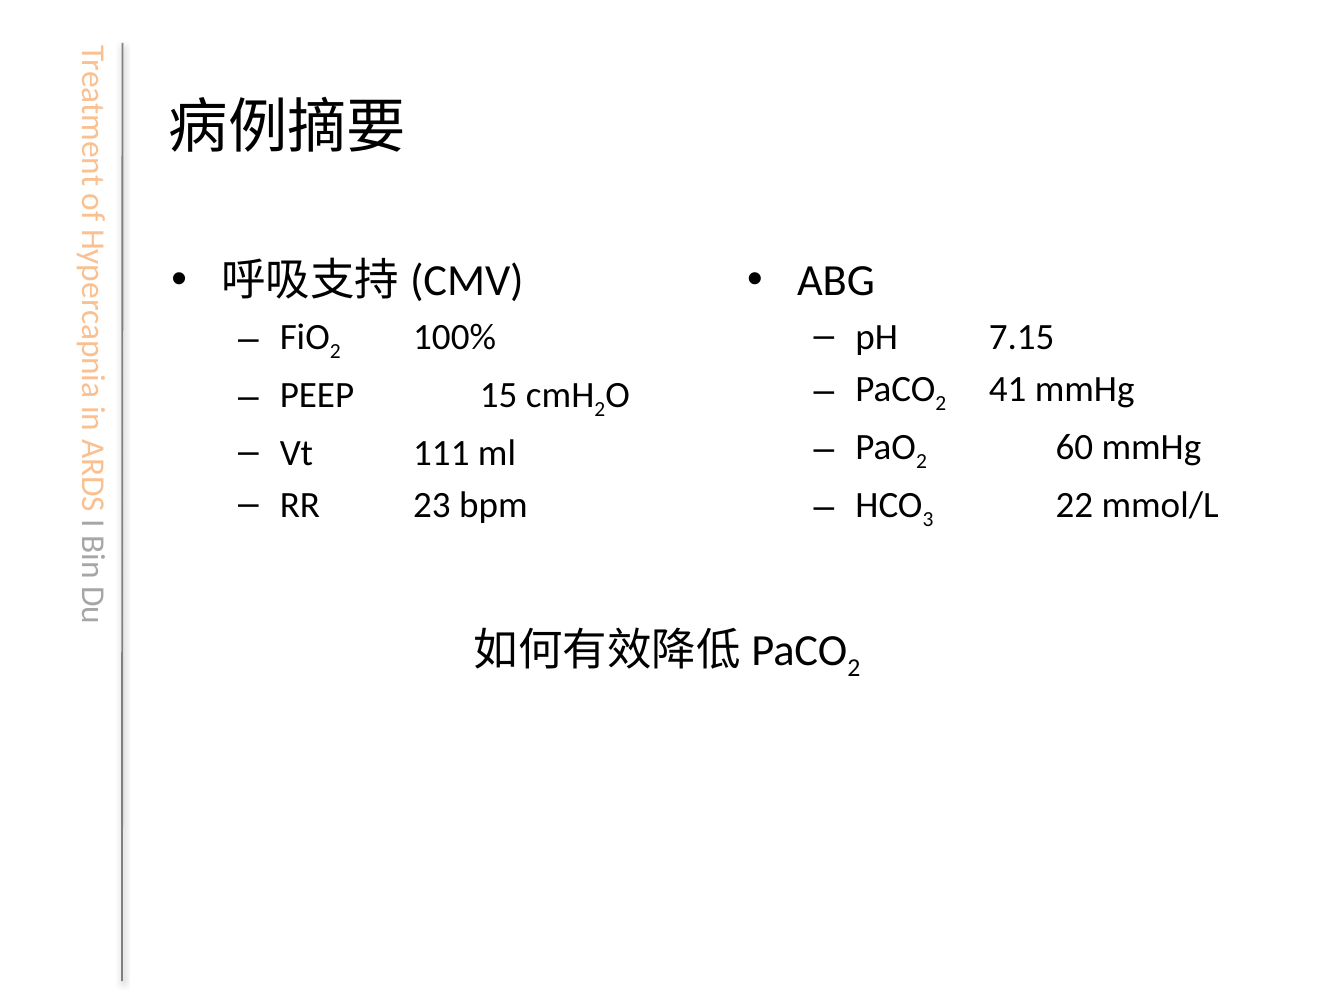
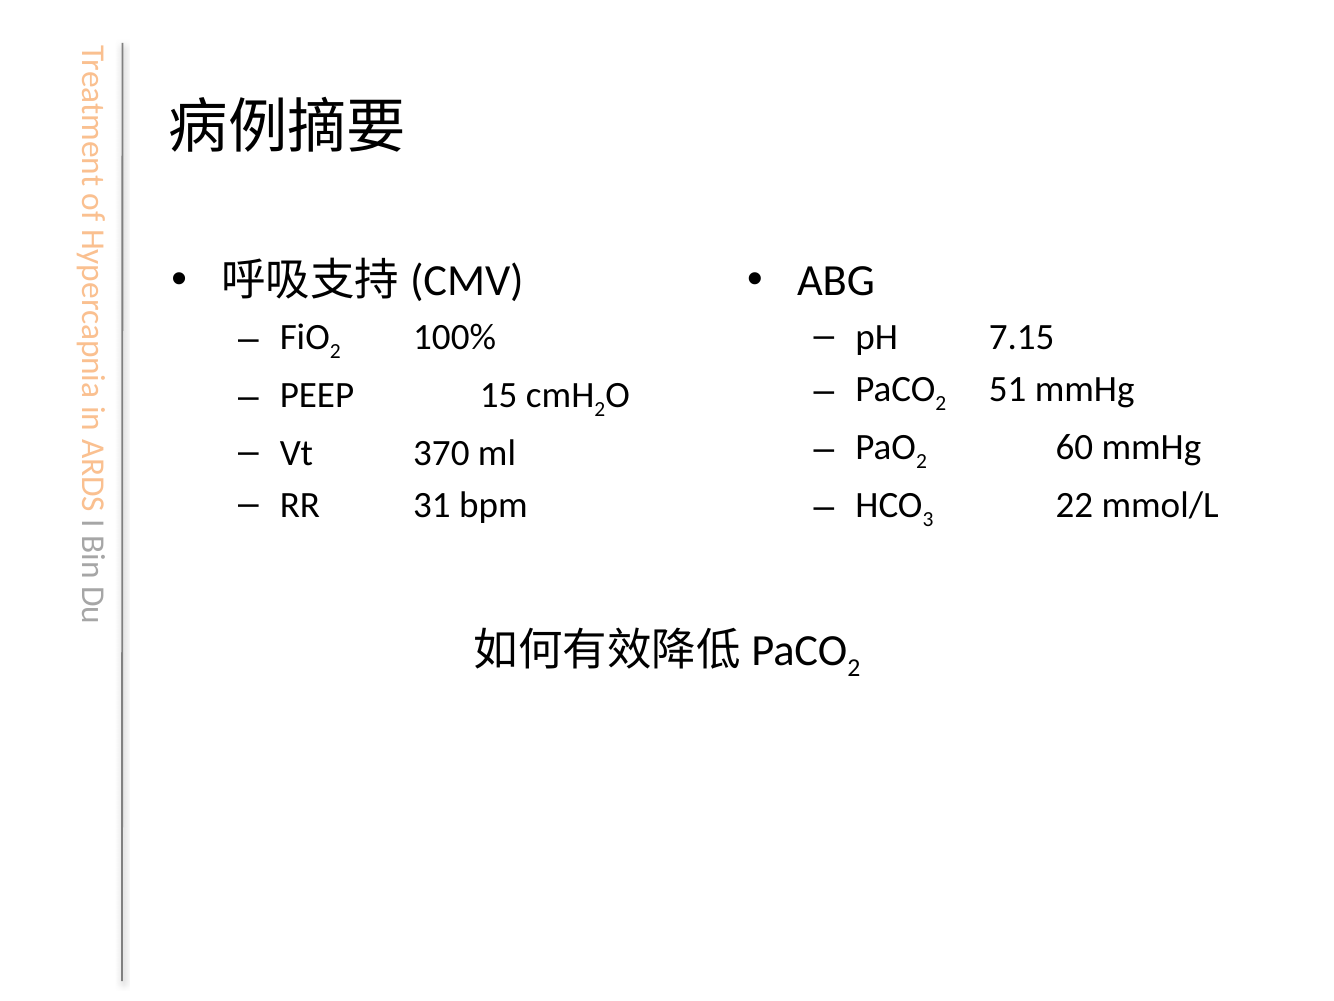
41: 41 -> 51
111: 111 -> 370
23: 23 -> 31
